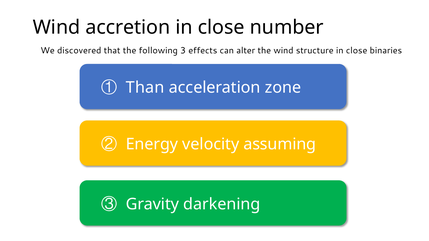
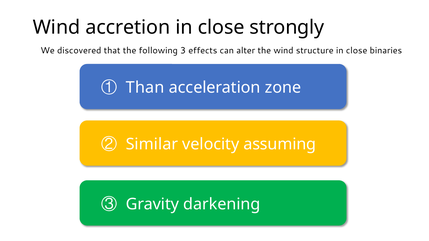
number: number -> strongly
Energy: Energy -> Similar
